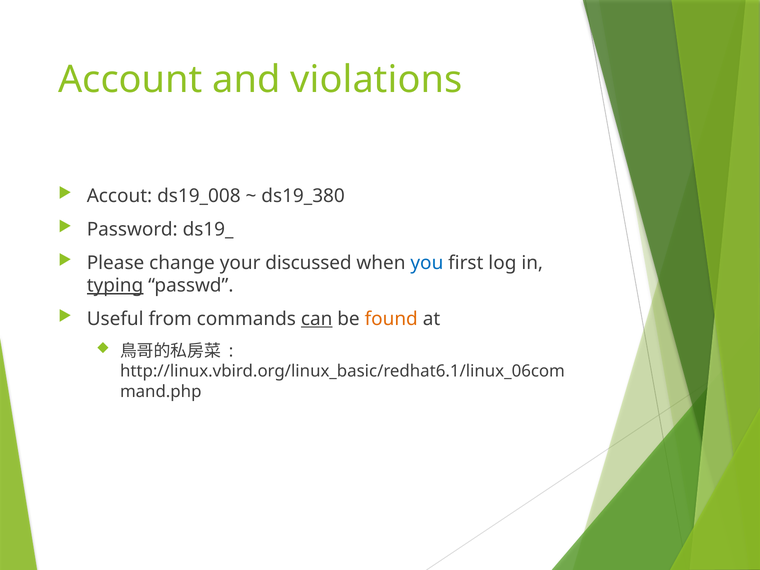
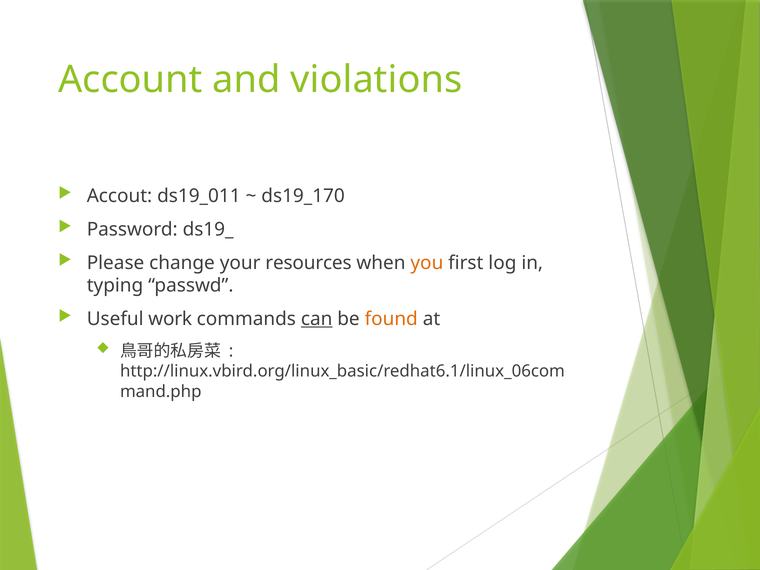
ds19_008: ds19_008 -> ds19_011
ds19_380: ds19_380 -> ds19_170
discussed: discussed -> resources
you colour: blue -> orange
typing underline: present -> none
from: from -> work
